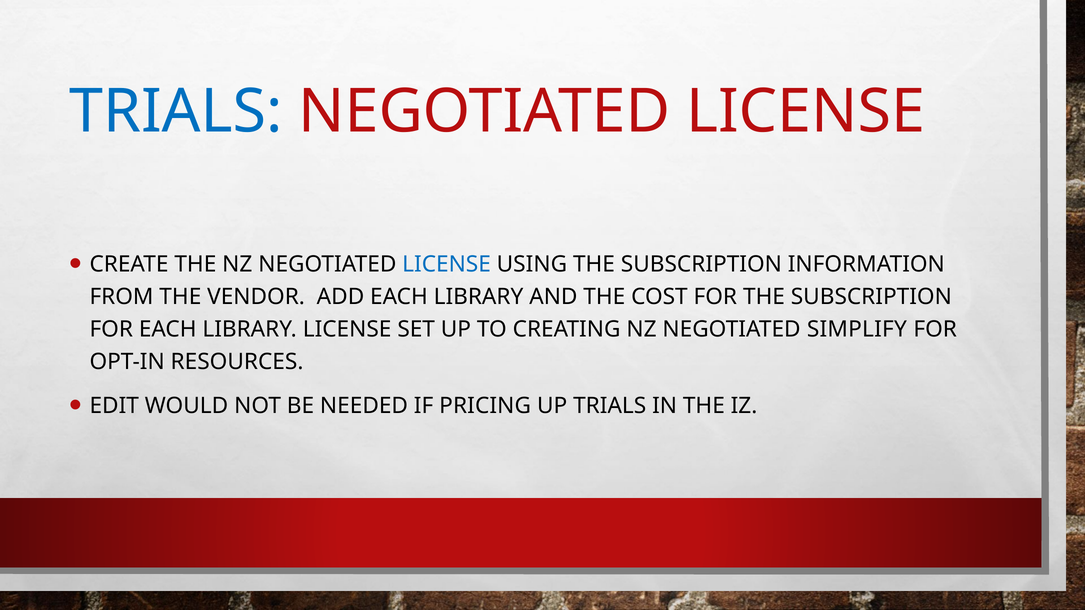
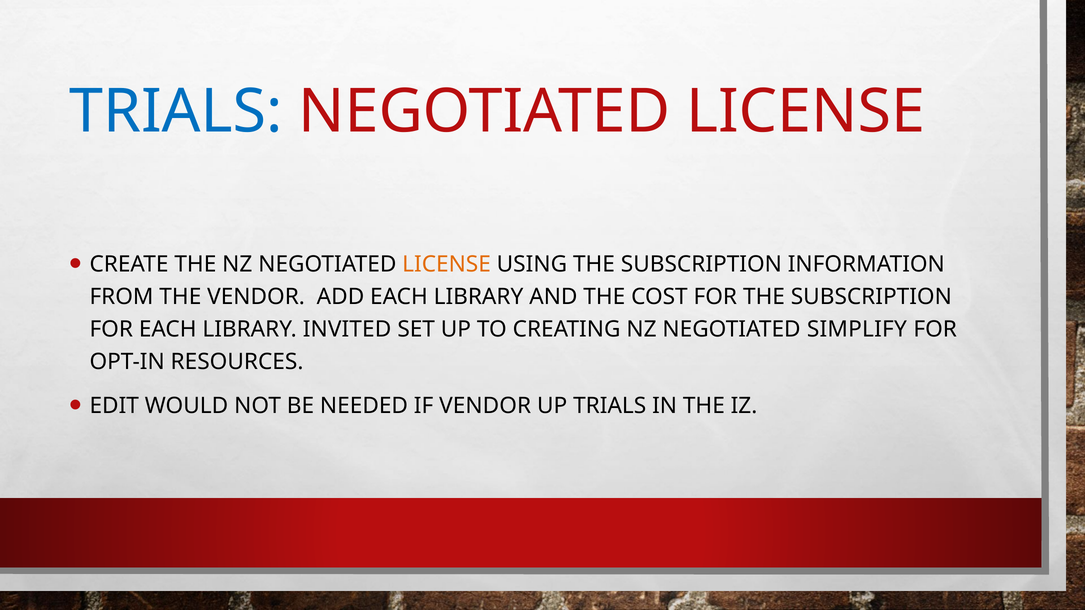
LICENSE at (447, 264) colour: blue -> orange
LIBRARY LICENSE: LICENSE -> INVITED
IF PRICING: PRICING -> VENDOR
